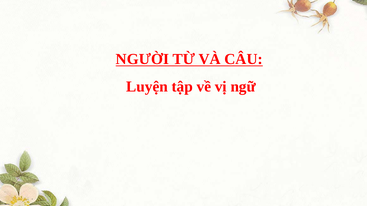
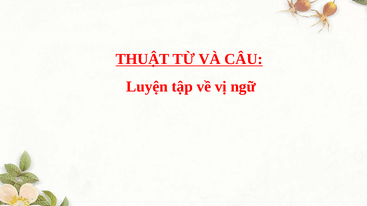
NGƯỜI: NGƯỜI -> THUẬT
